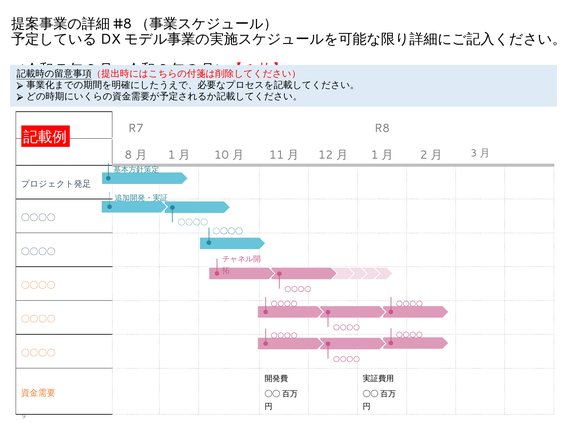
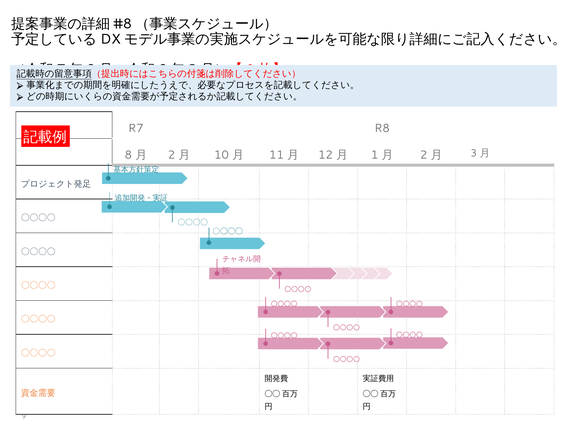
1 at (172, 155): 1 -> 2
